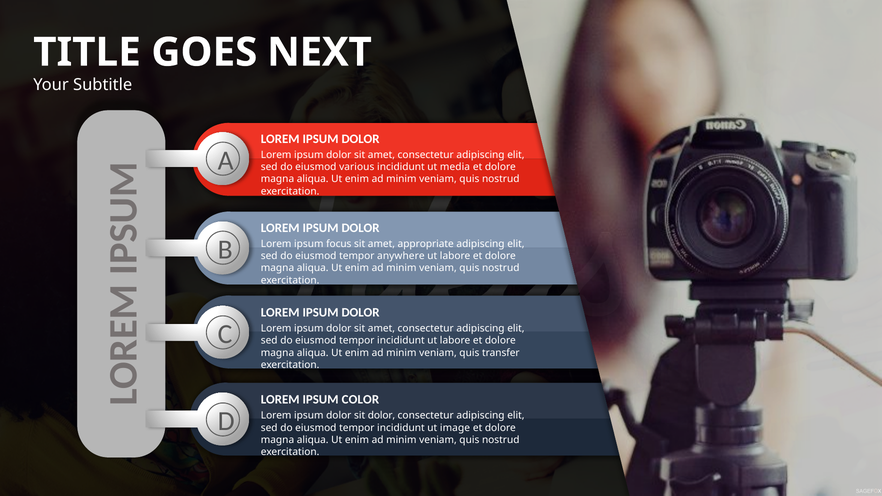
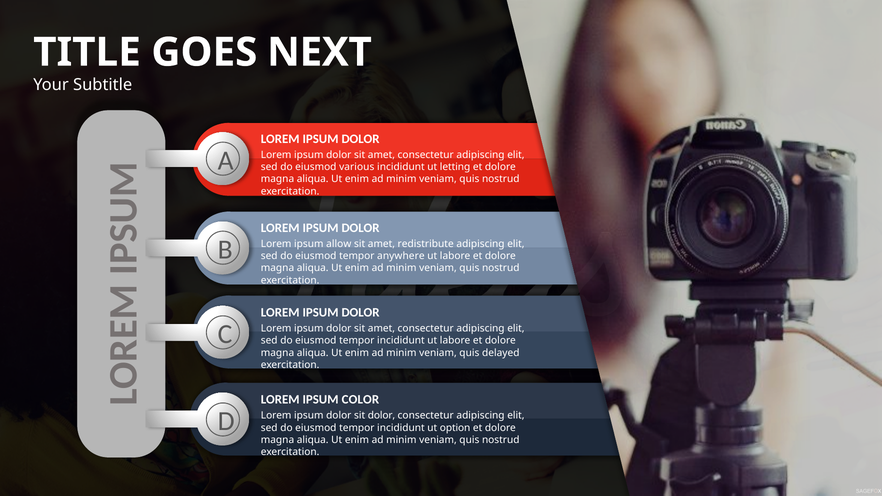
media: media -> letting
focus: focus -> allow
appropriate: appropriate -> redistribute
transfer: transfer -> delayed
image: image -> option
